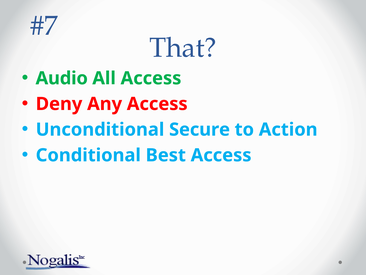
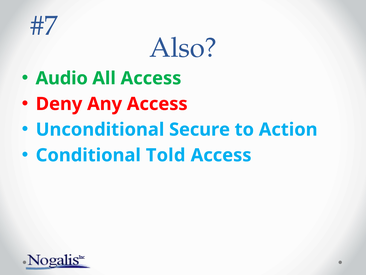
That: That -> Also
Best: Best -> Told
